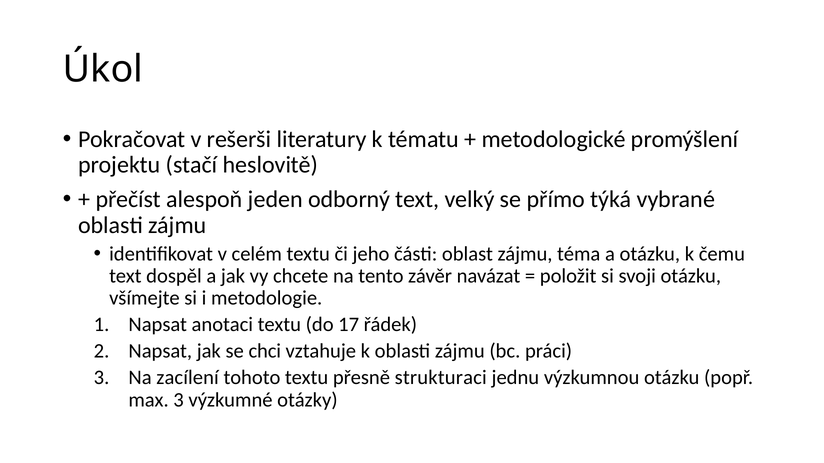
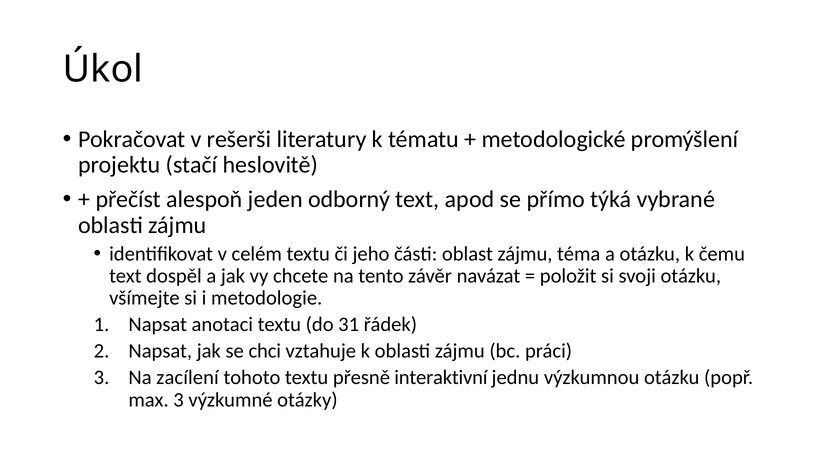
velký: velký -> apod
17: 17 -> 31
strukturaci: strukturaci -> interaktivní
